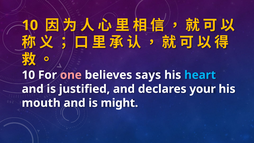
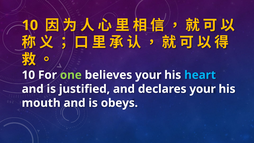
one colour: pink -> light green
believes says: says -> your
might: might -> obeys
